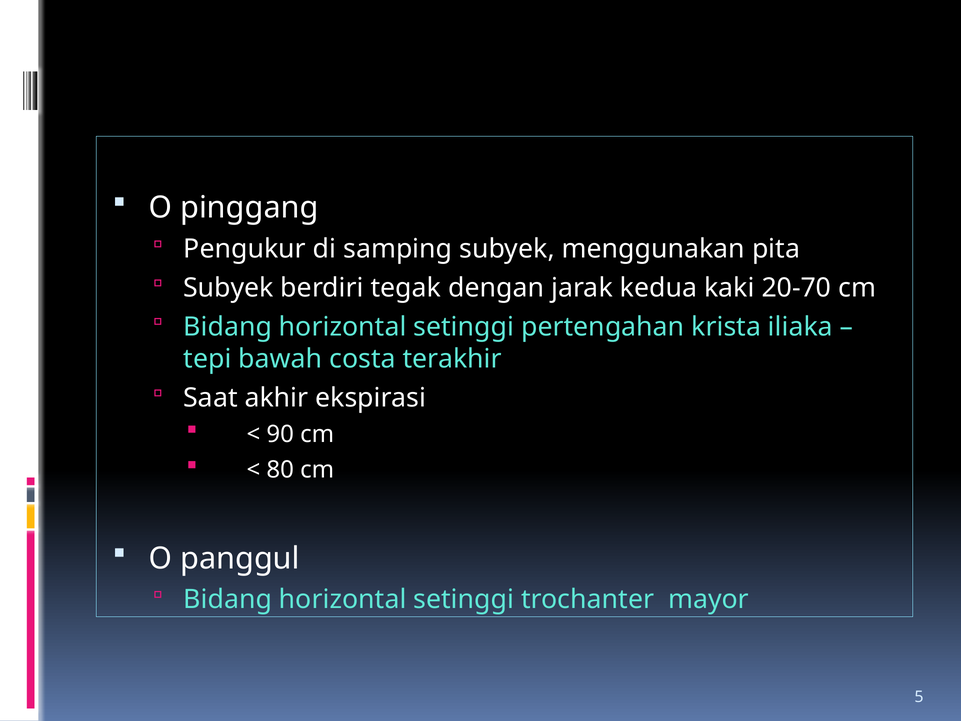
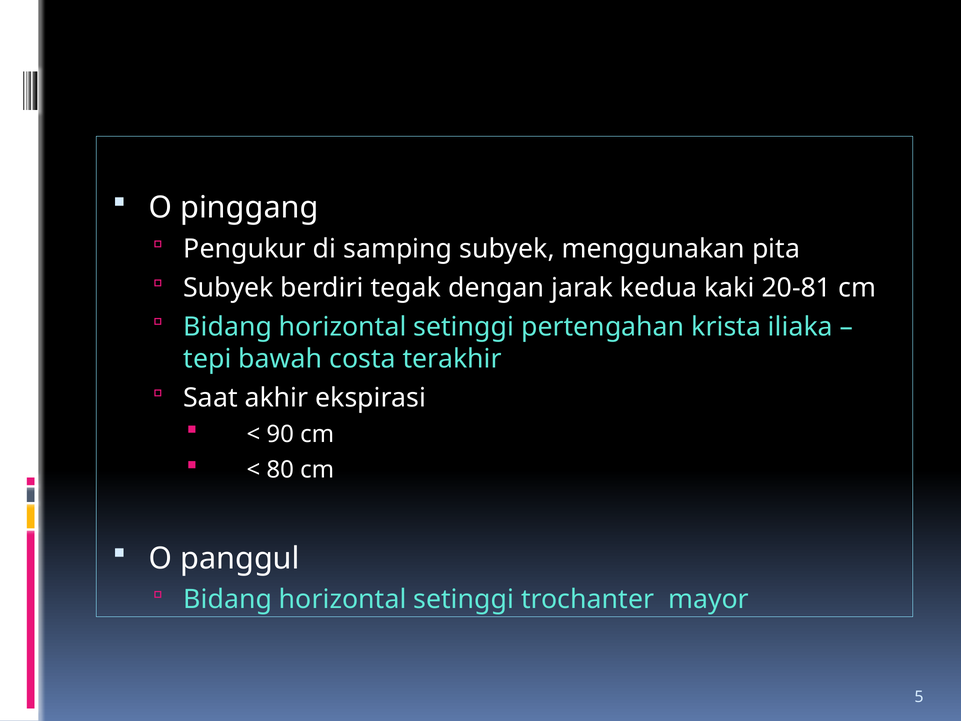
20-70: 20-70 -> 20-81
